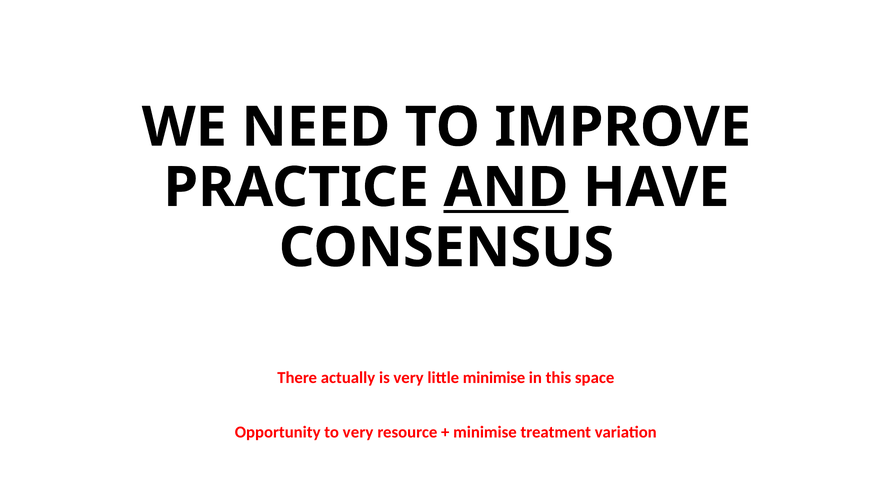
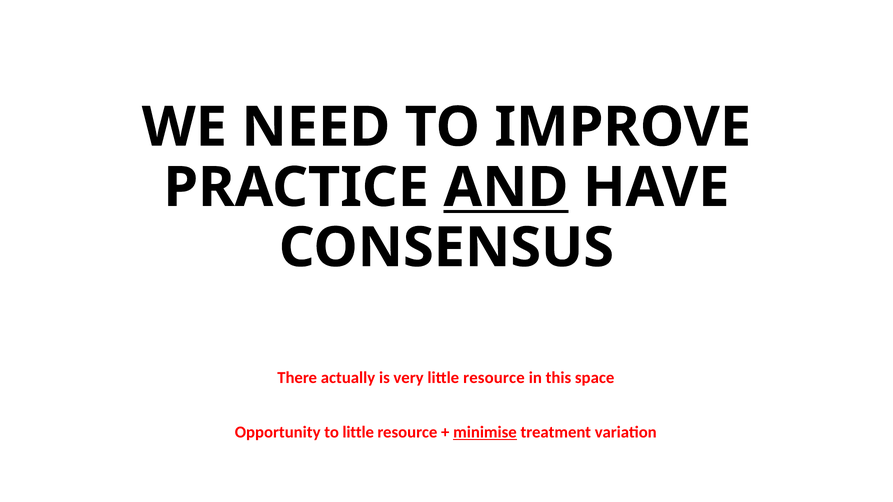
very little minimise: minimise -> resource
to very: very -> little
minimise at (485, 433) underline: none -> present
